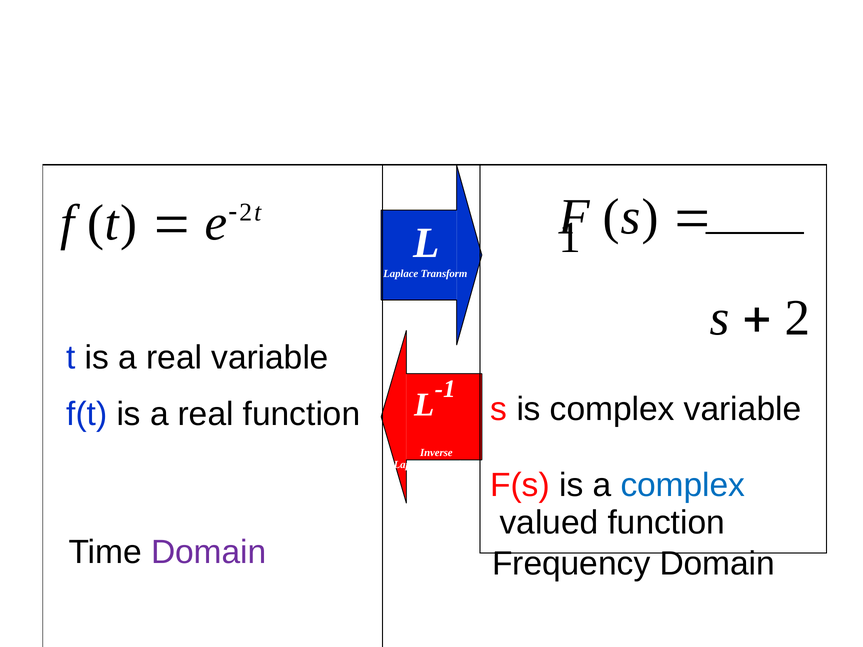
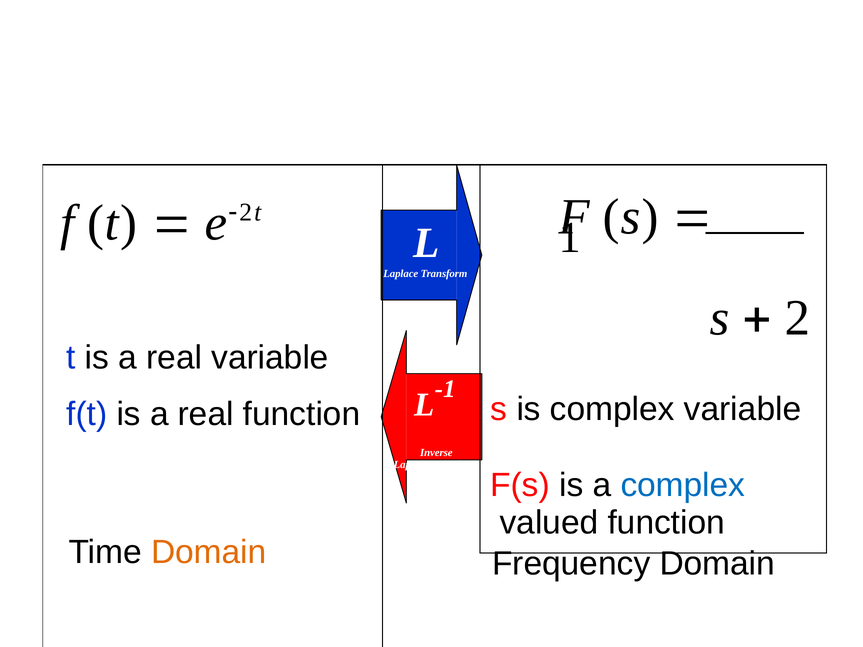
Domain at (209, 552) colour: purple -> orange
